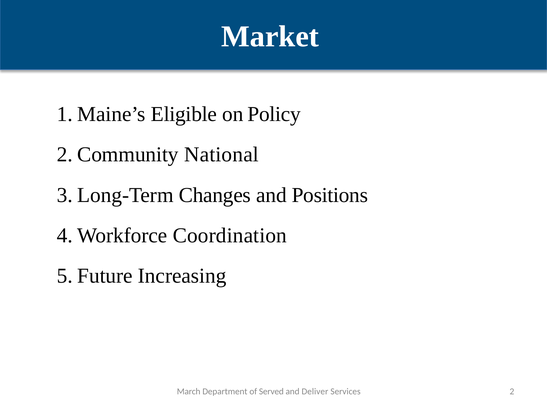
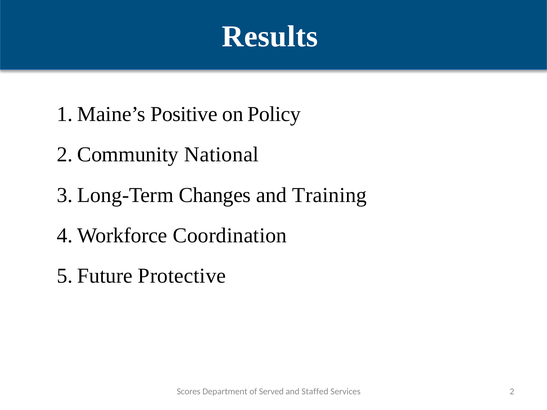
Market: Market -> Results
Eligible: Eligible -> Positive
Positions: Positions -> Training
Increasing: Increasing -> Protective
March: March -> Scores
Deliver: Deliver -> Staffed
